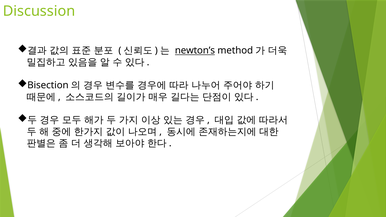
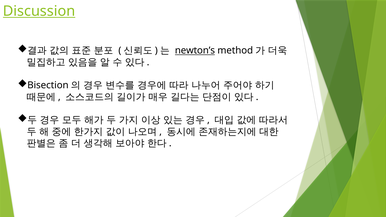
Discussion underline: none -> present
